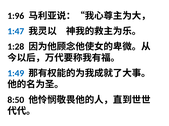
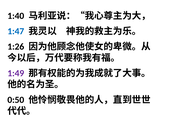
1:96: 1:96 -> 1:40
1:28: 1:28 -> 1:26
1:49 colour: blue -> purple
8:50: 8:50 -> 0:50
